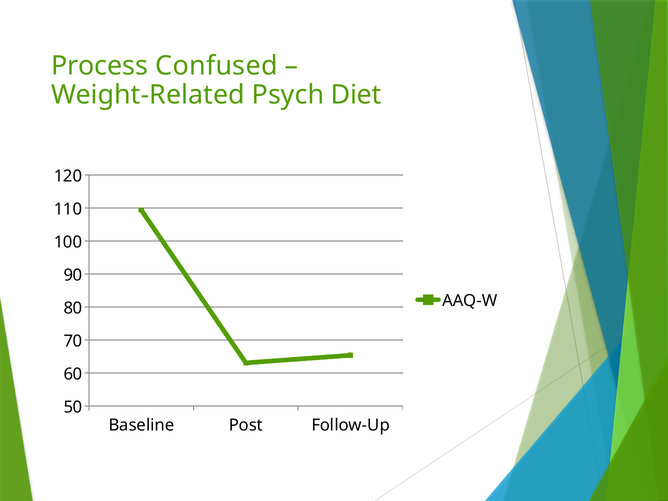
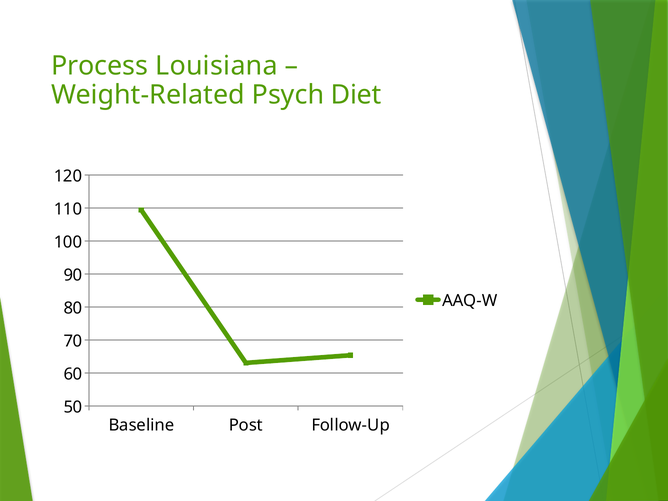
Confused: Confused -> Louisiana
